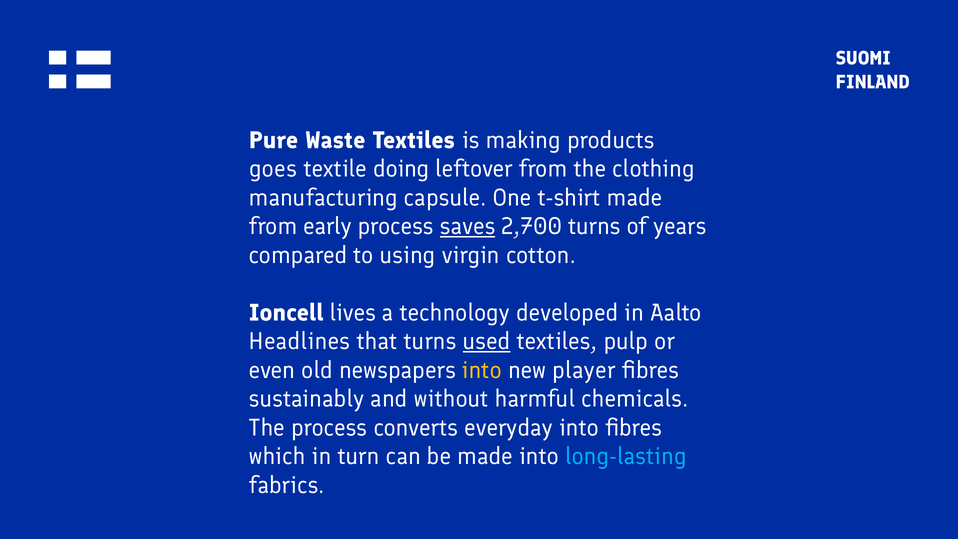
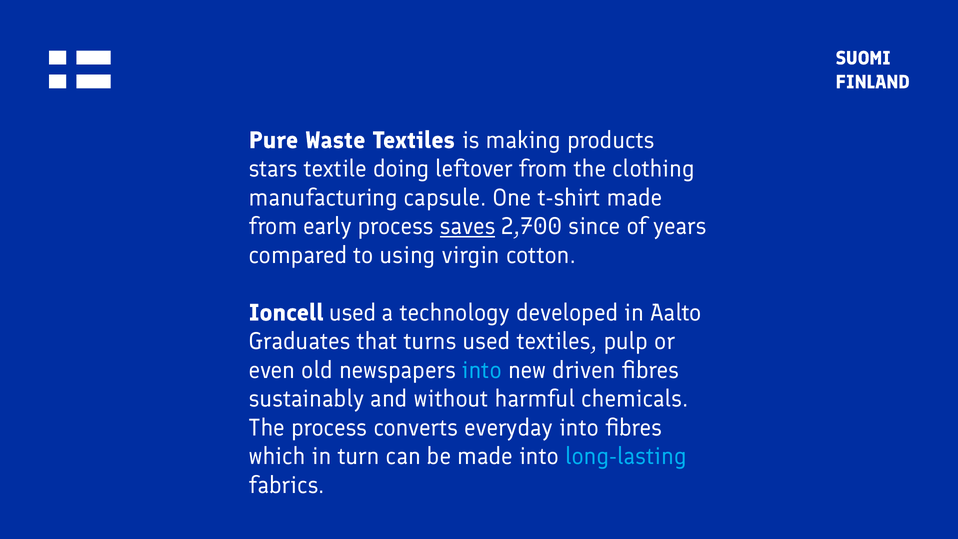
goes: goes -> stars
2,700 turns: turns -> since
Ioncell lives: lives -> used
Headlines: Headlines -> Graduates
used at (487, 341) underline: present -> none
into at (482, 370) colour: yellow -> light blue
player: player -> driven
